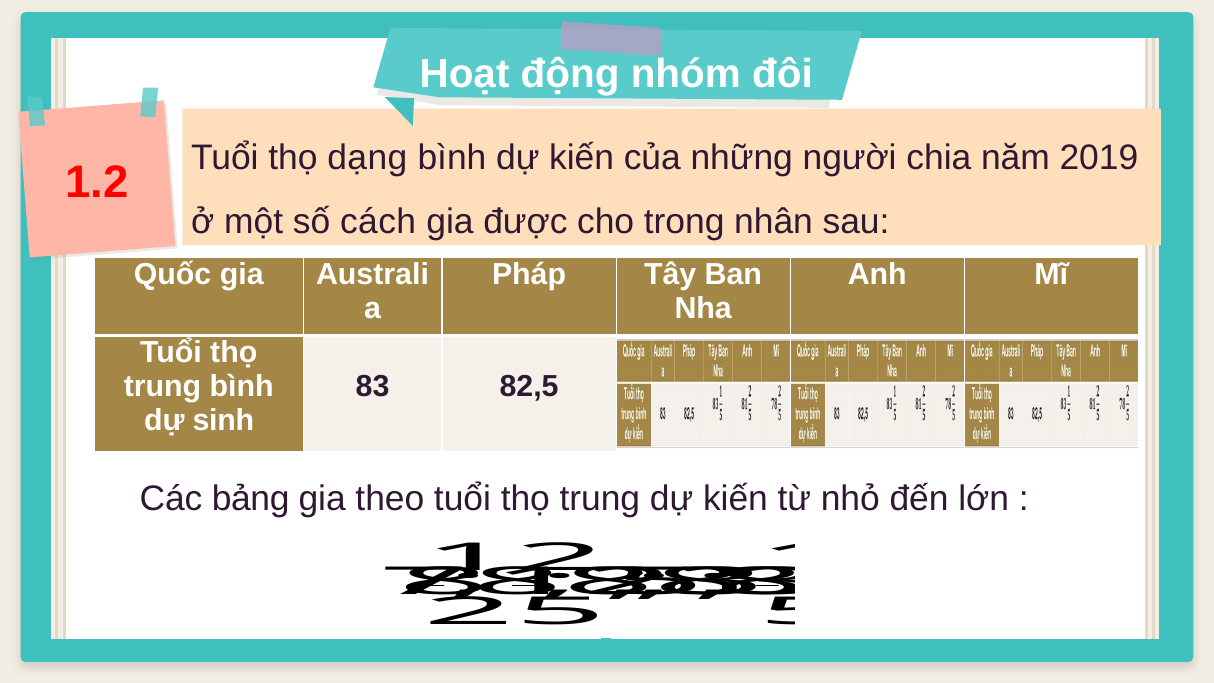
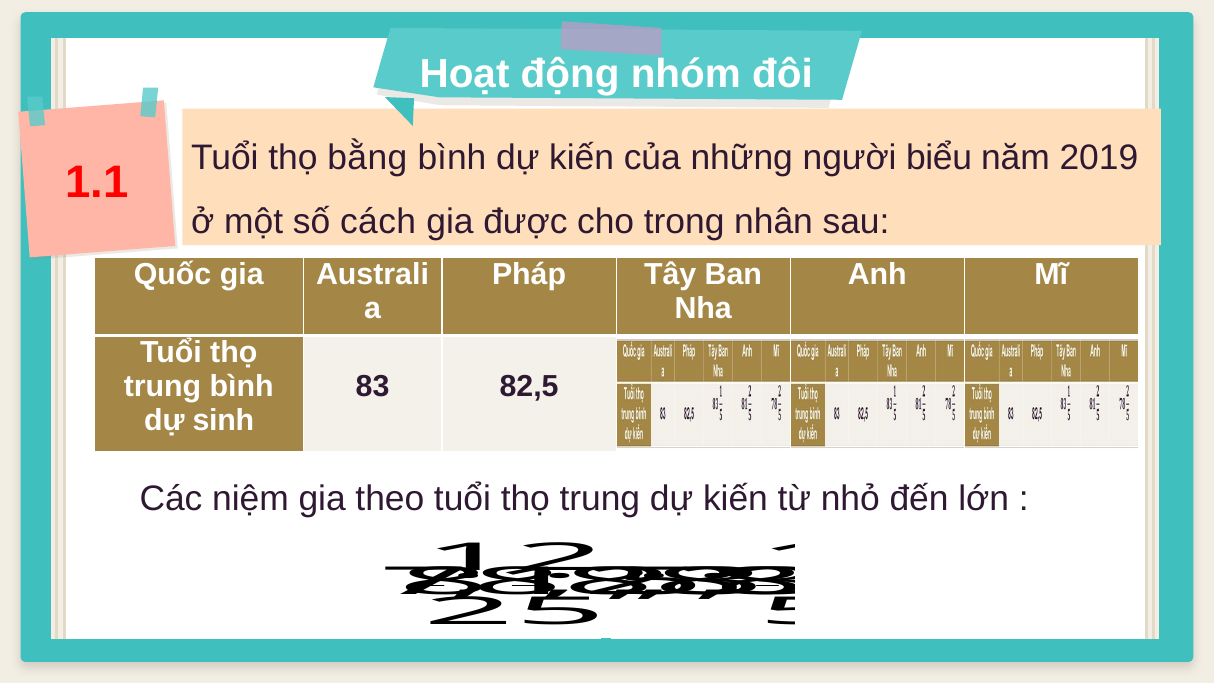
dạng: dạng -> bằng
chia: chia -> biểu
1.2: 1.2 -> 1.1
bảng: bảng -> niệm
